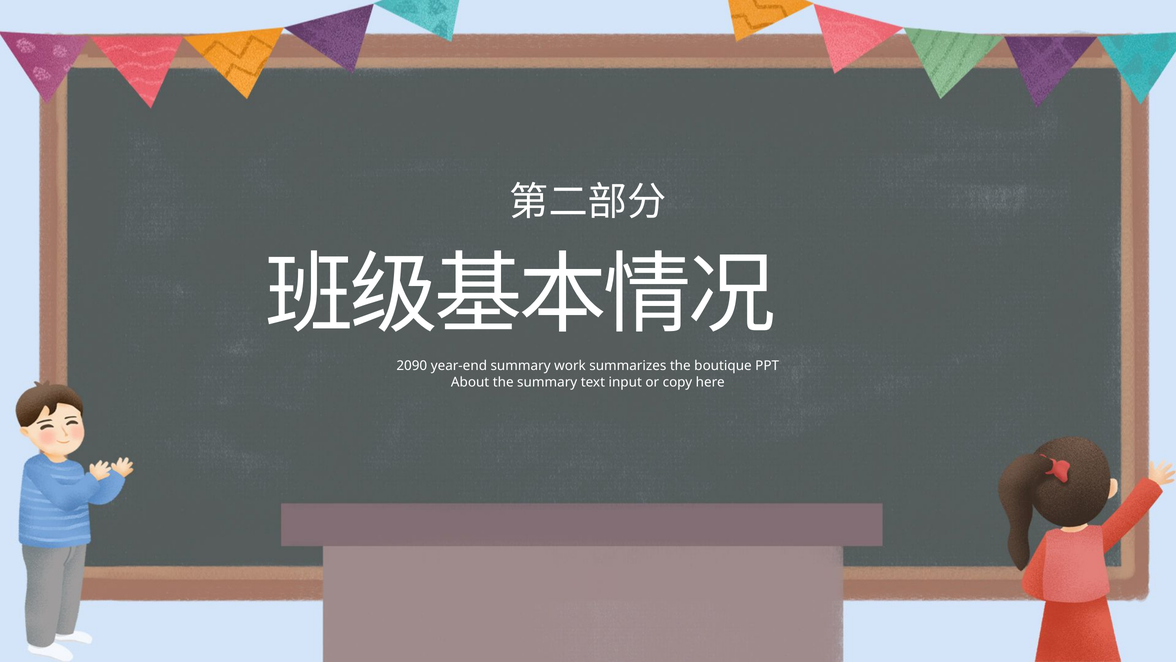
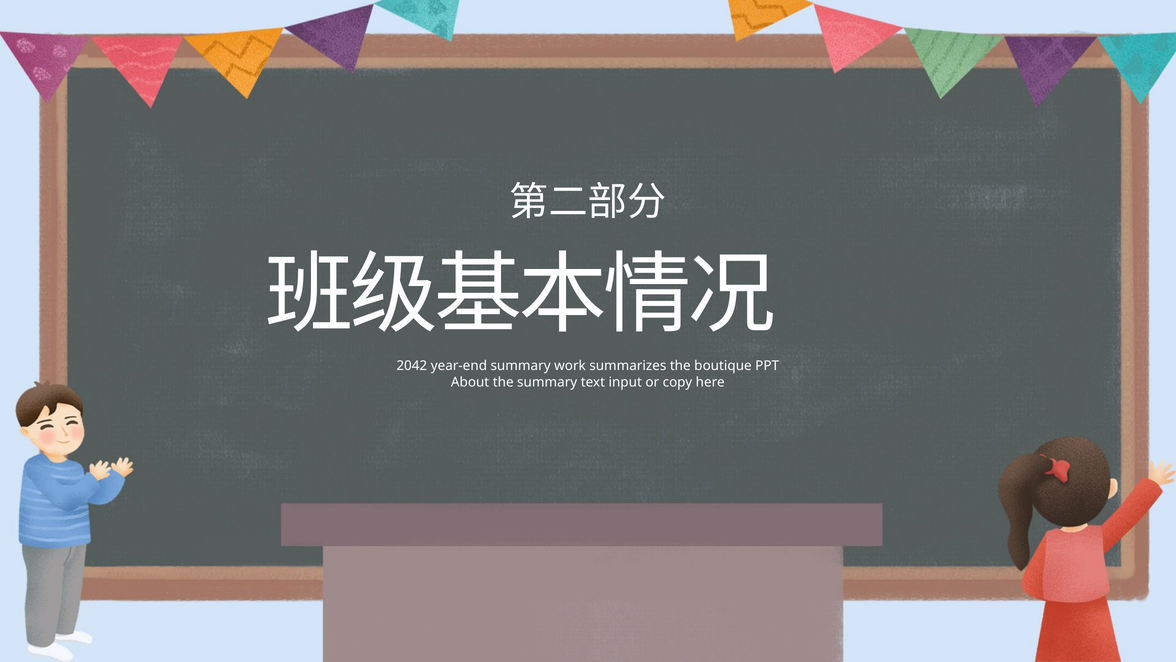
2090: 2090 -> 2042
